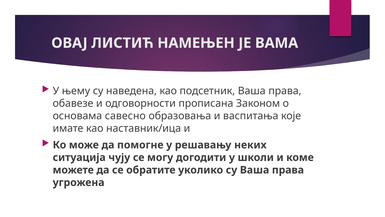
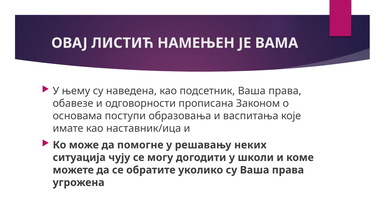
савесно: савесно -> поступи
